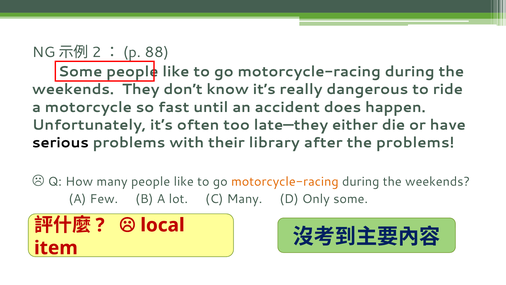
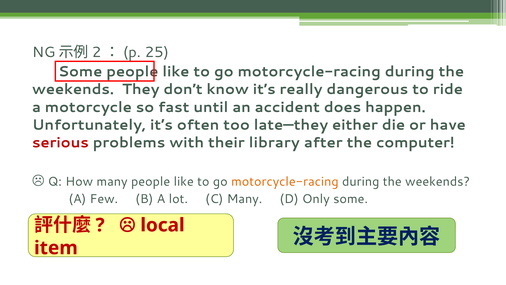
88: 88 -> 25
serious colour: black -> red
the problems: problems -> computer
